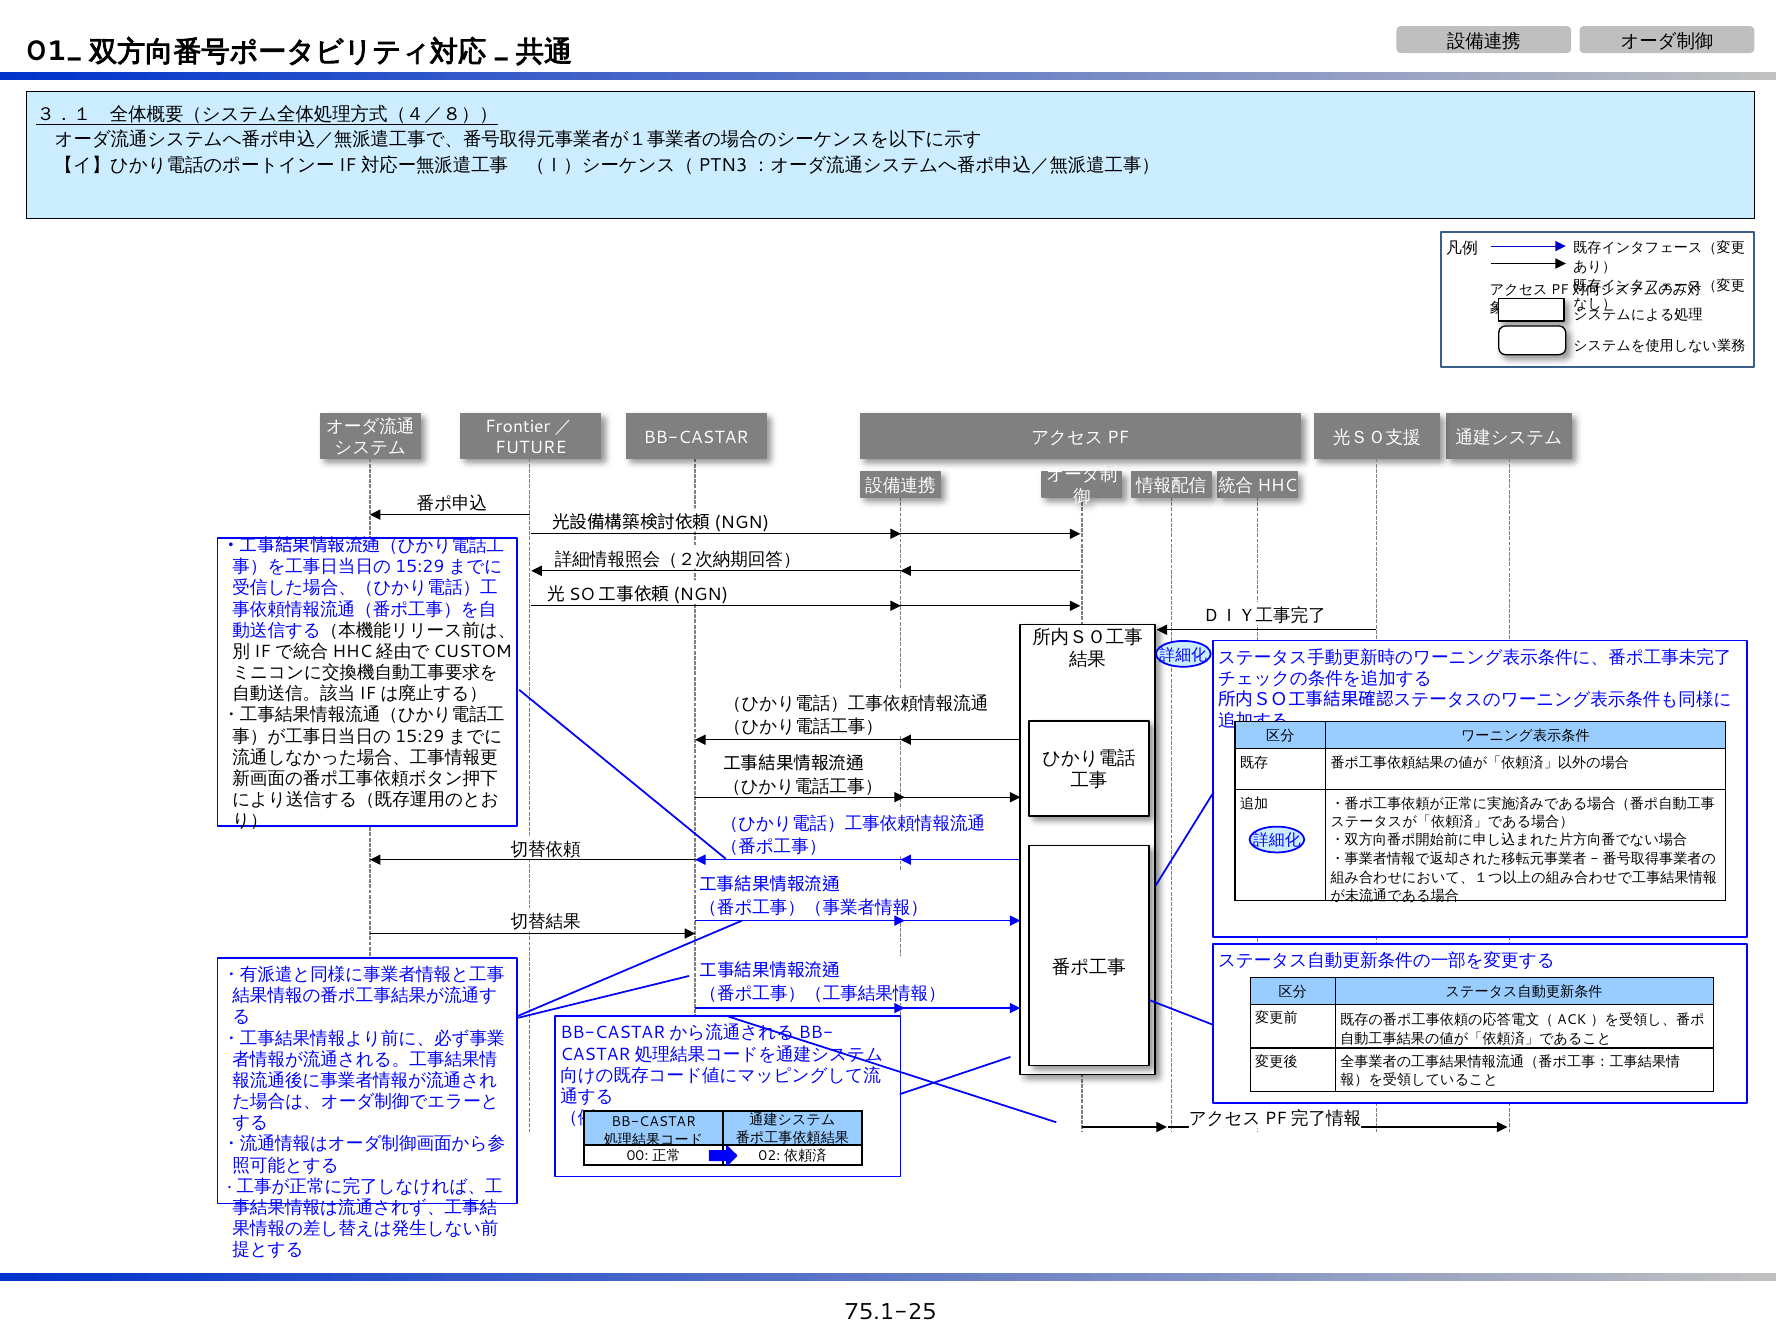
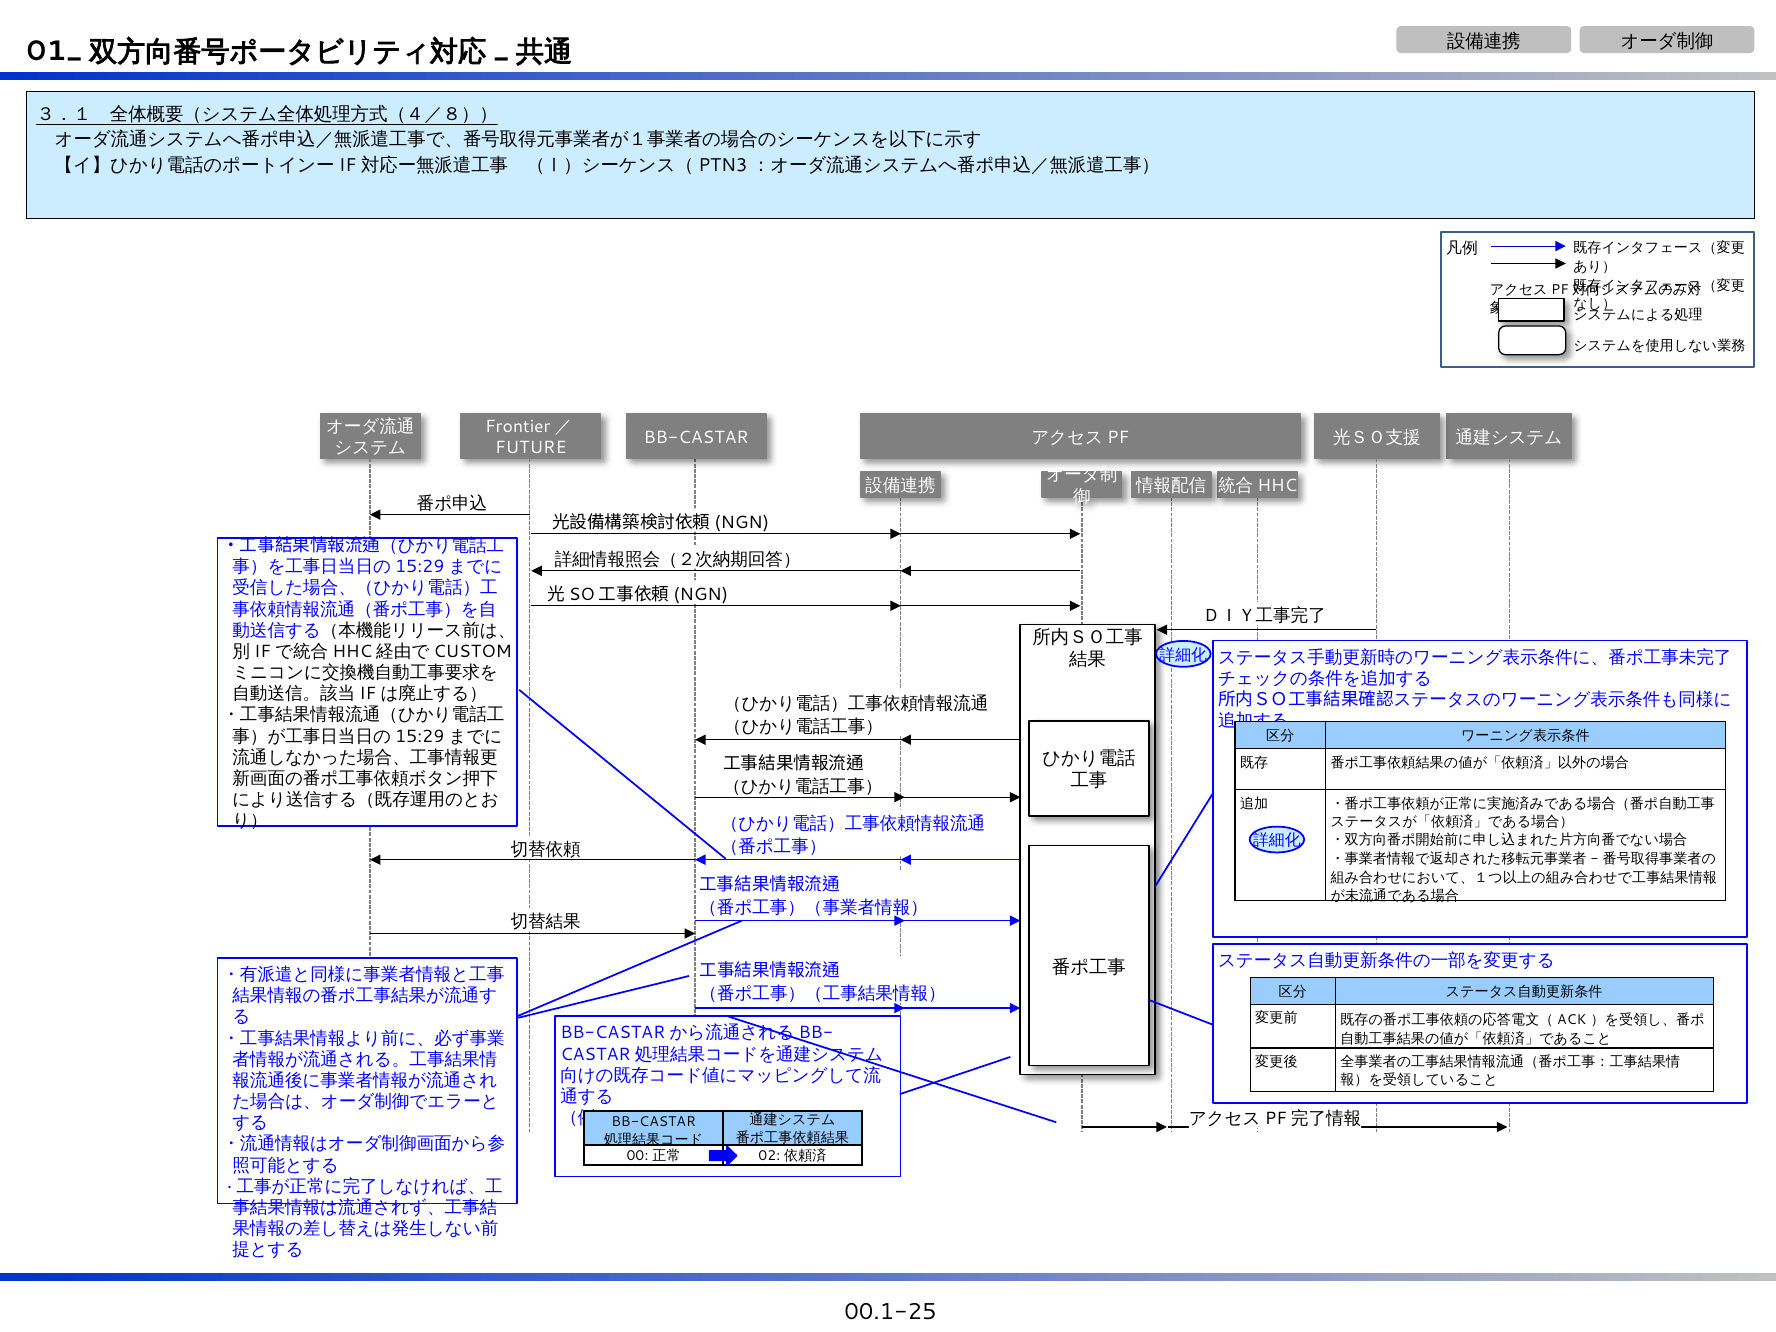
75.1-25: 75.1-25 -> 00.1-25
